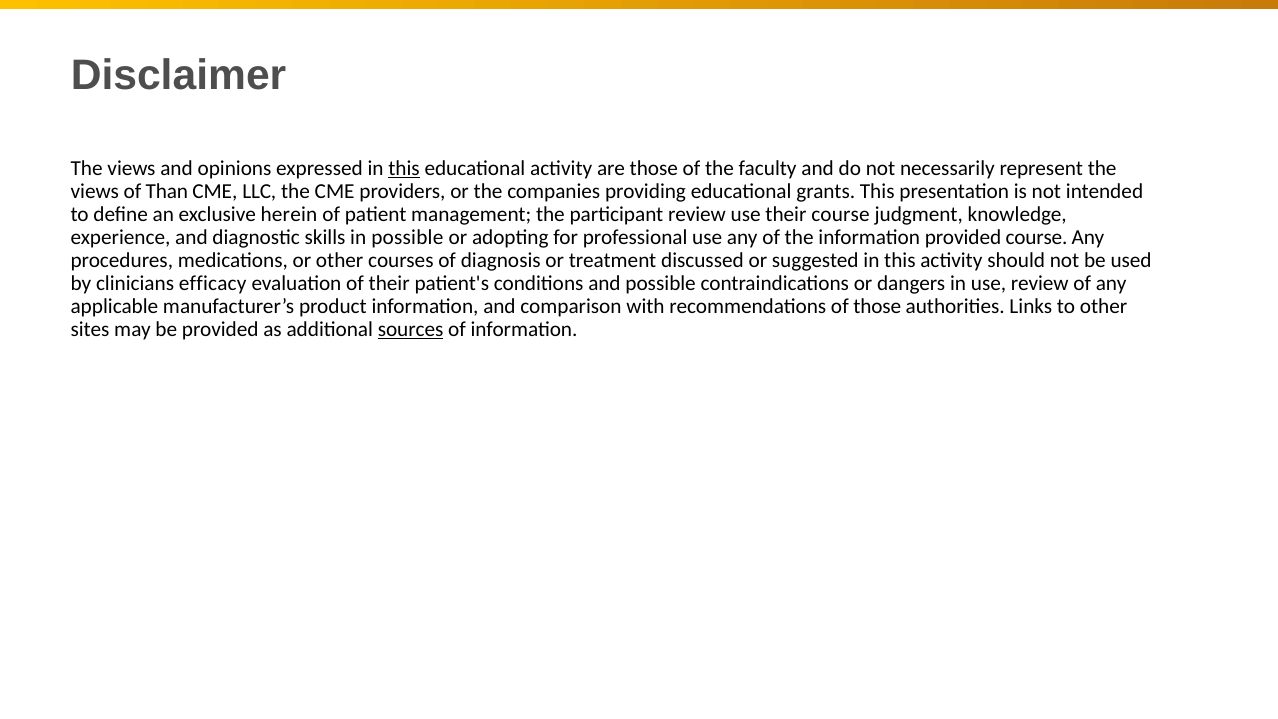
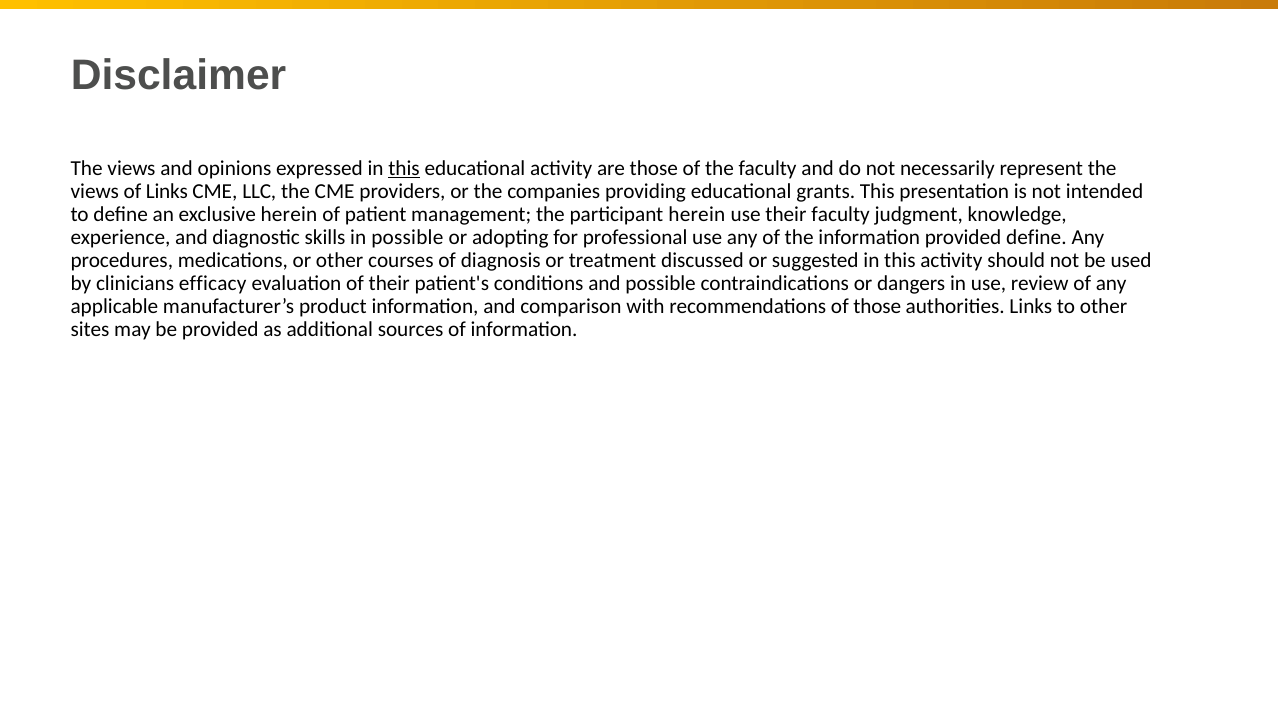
of Than: Than -> Links
participant review: review -> herein
their course: course -> faculty
provided course: course -> define
sources underline: present -> none
